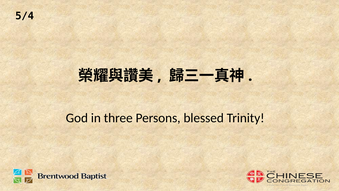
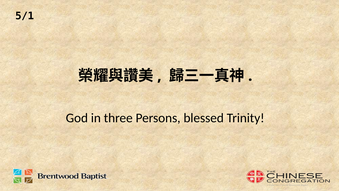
5/4: 5/4 -> 5/1
